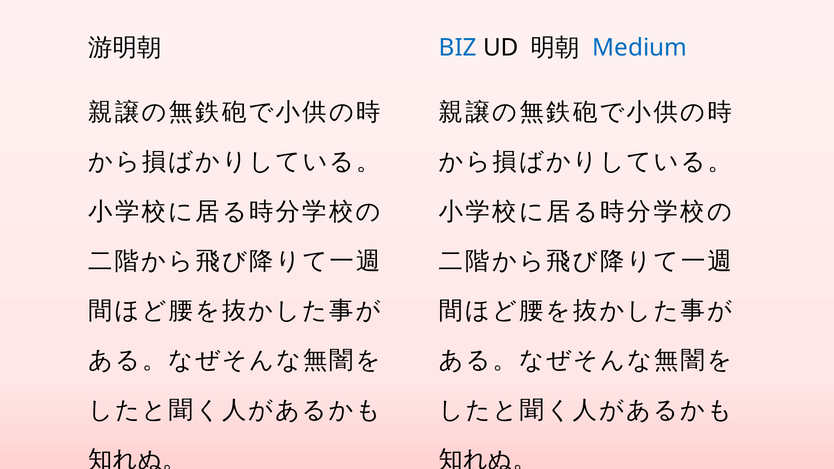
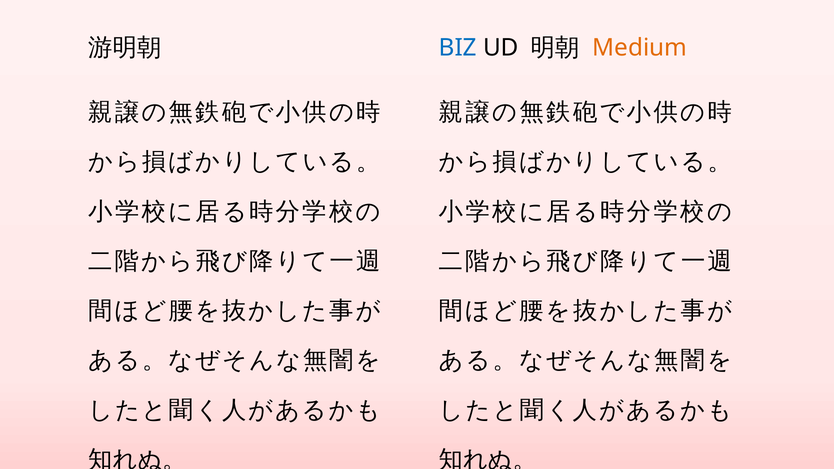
Medium colour: blue -> orange
